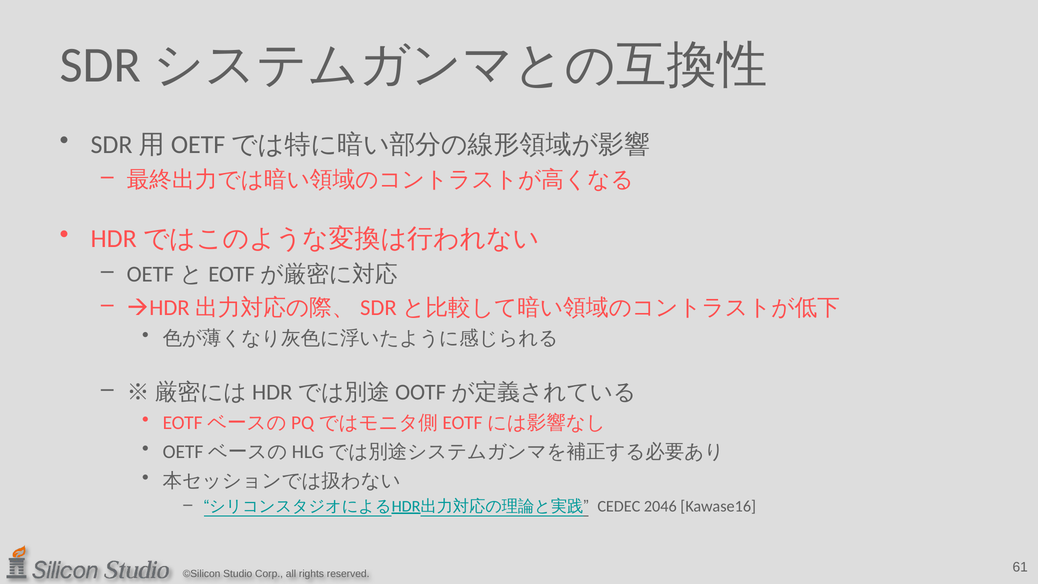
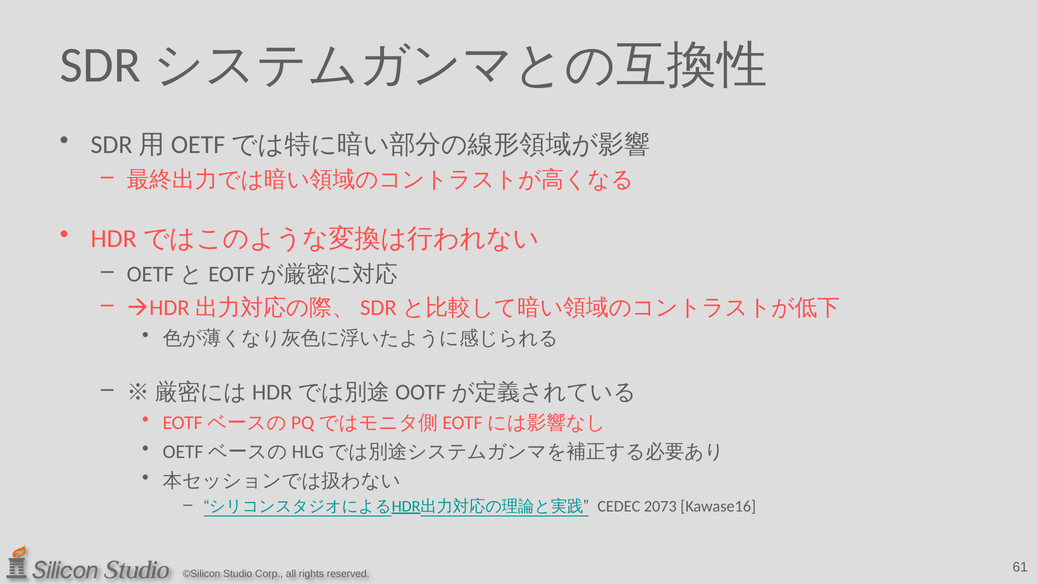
2046: 2046 -> 2073
